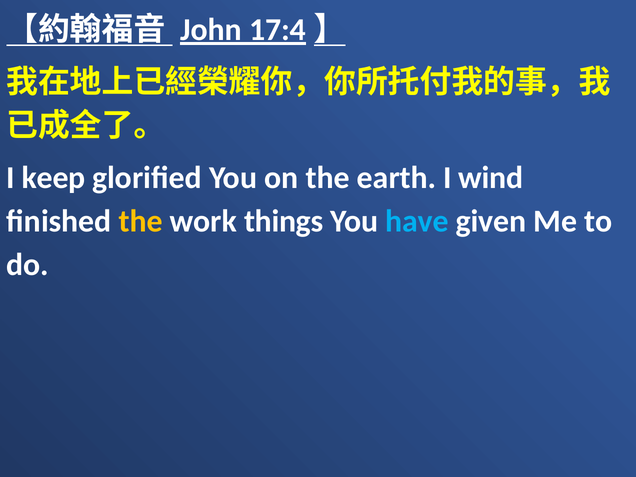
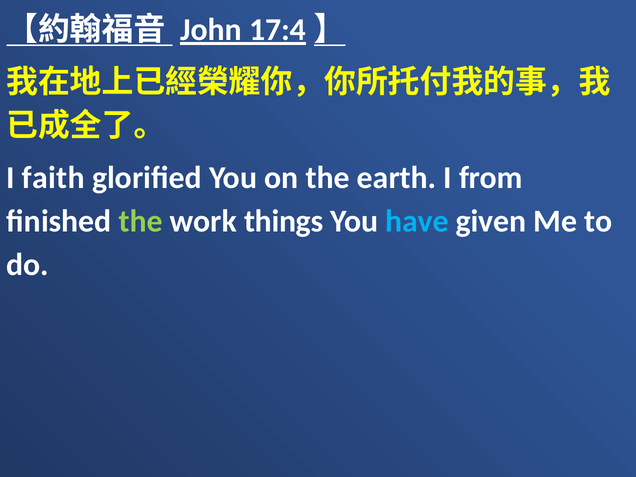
keep: keep -> faith
wind: wind -> from
the at (141, 221) colour: yellow -> light green
